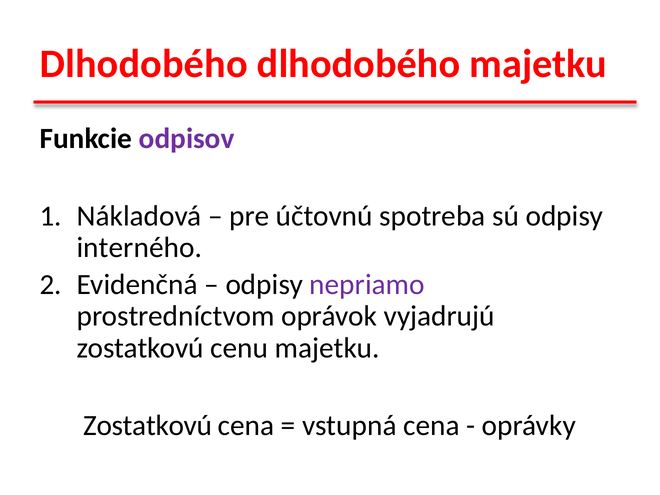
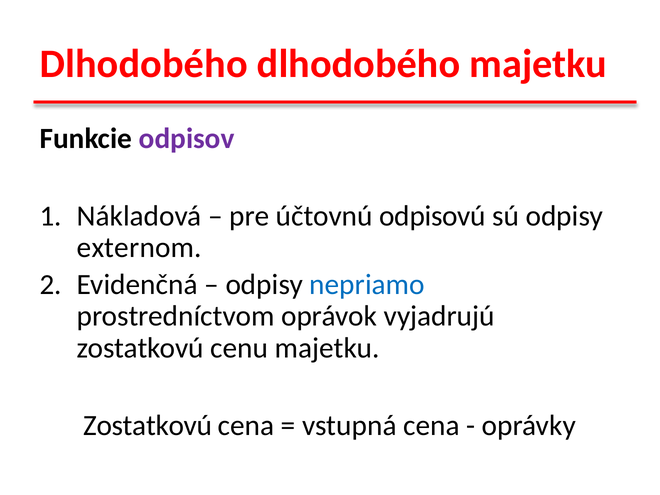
spotreba: spotreba -> odpisovú
interného: interného -> externom
nepriamo colour: purple -> blue
